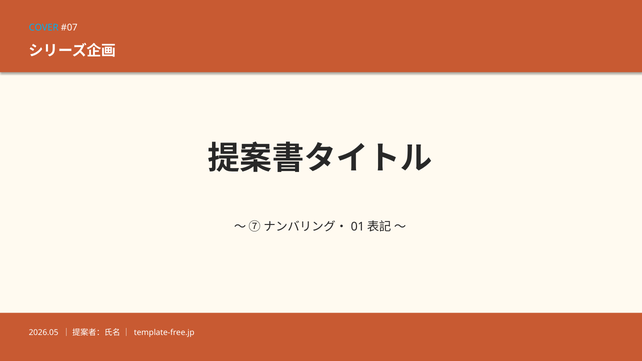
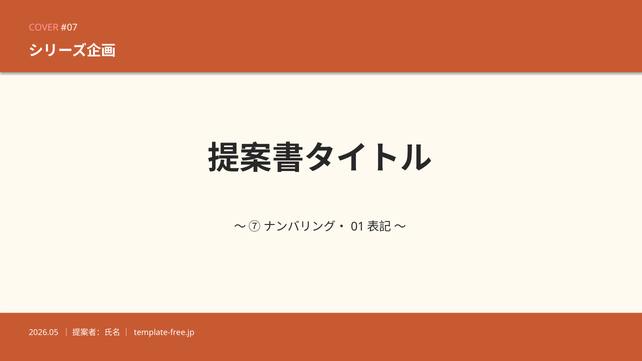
COVER colour: light blue -> pink
